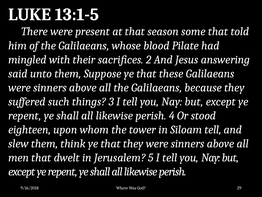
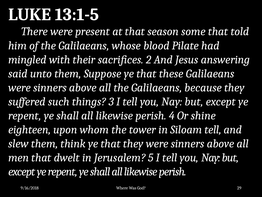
stood: stood -> shine
